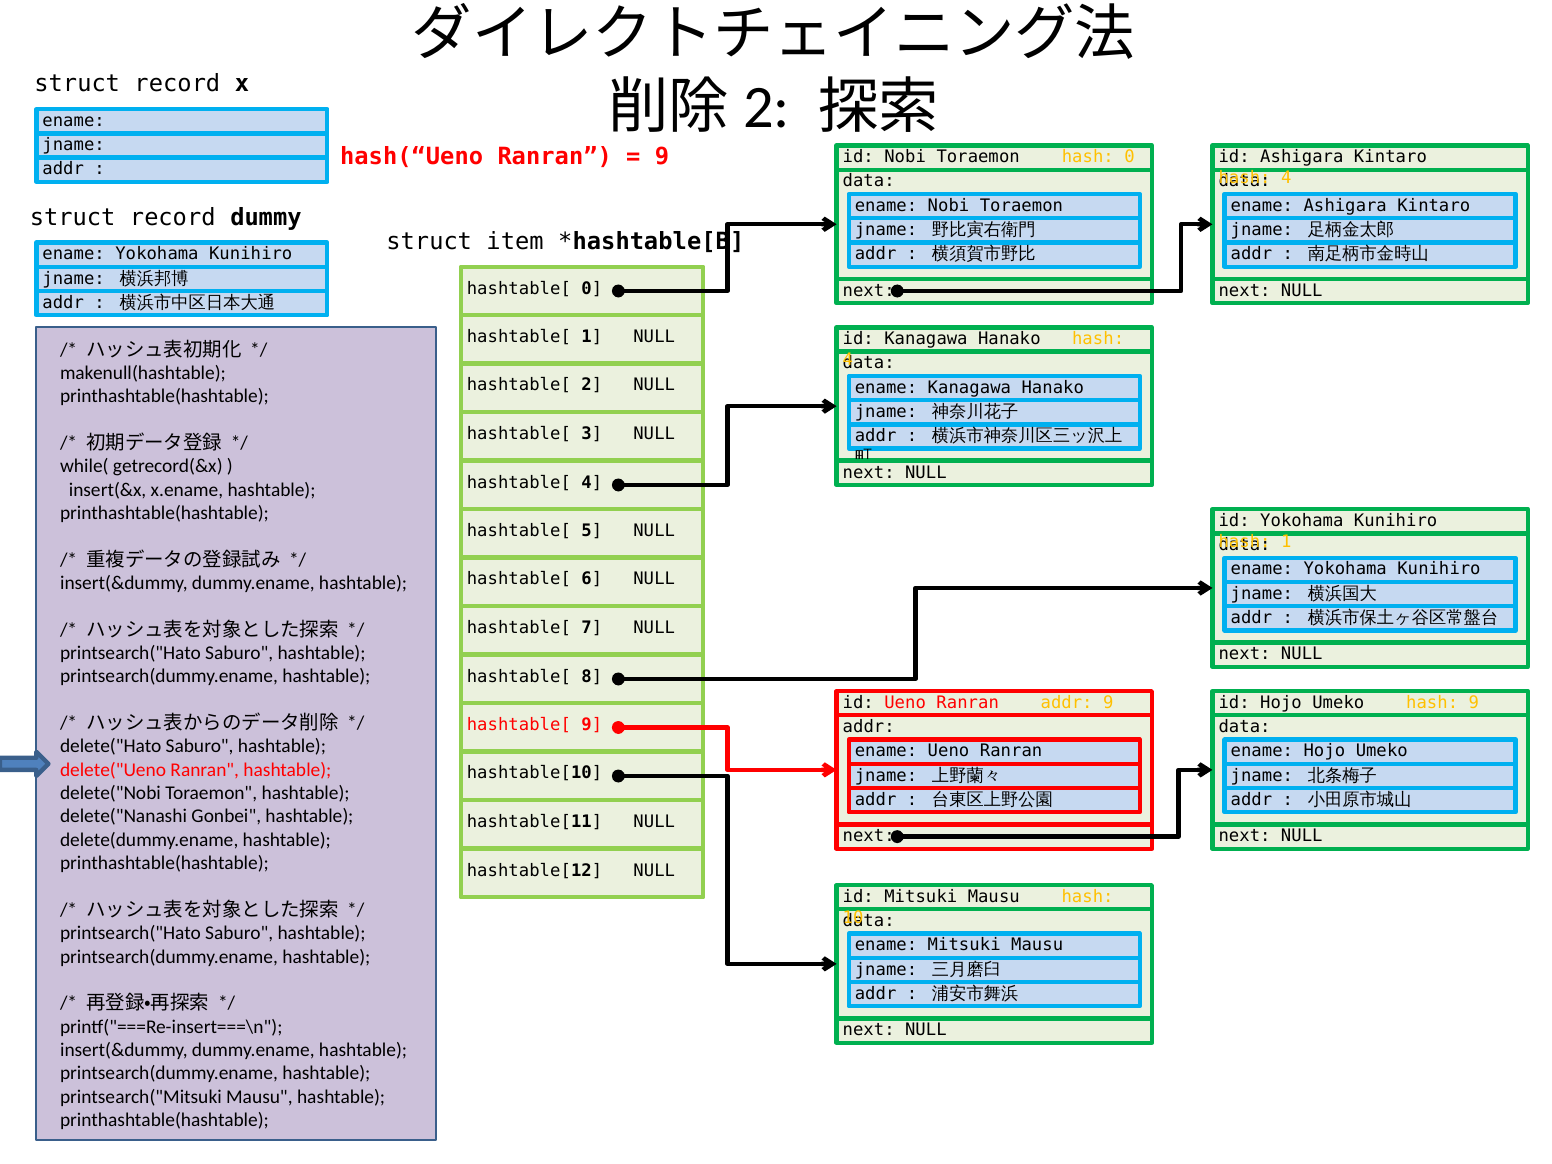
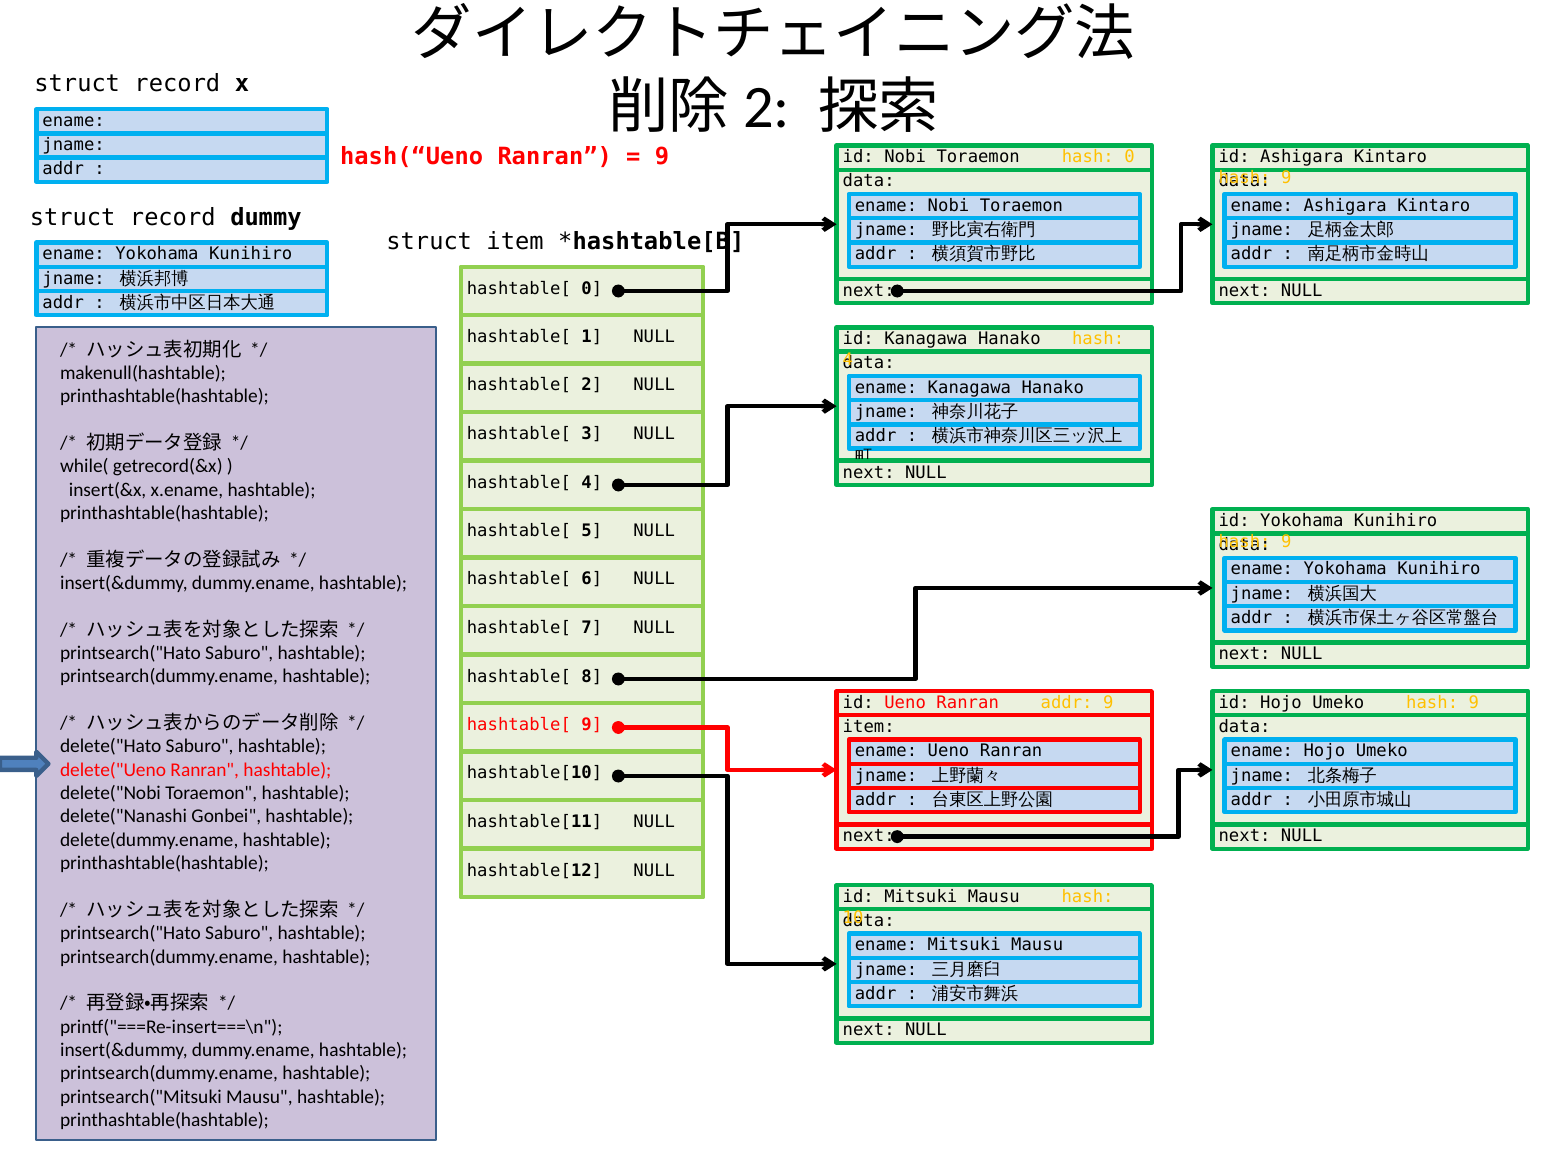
4 at (1286, 178): 4 -> 9
1 at (1286, 541): 1 -> 9
addr at (869, 727): addr -> item
